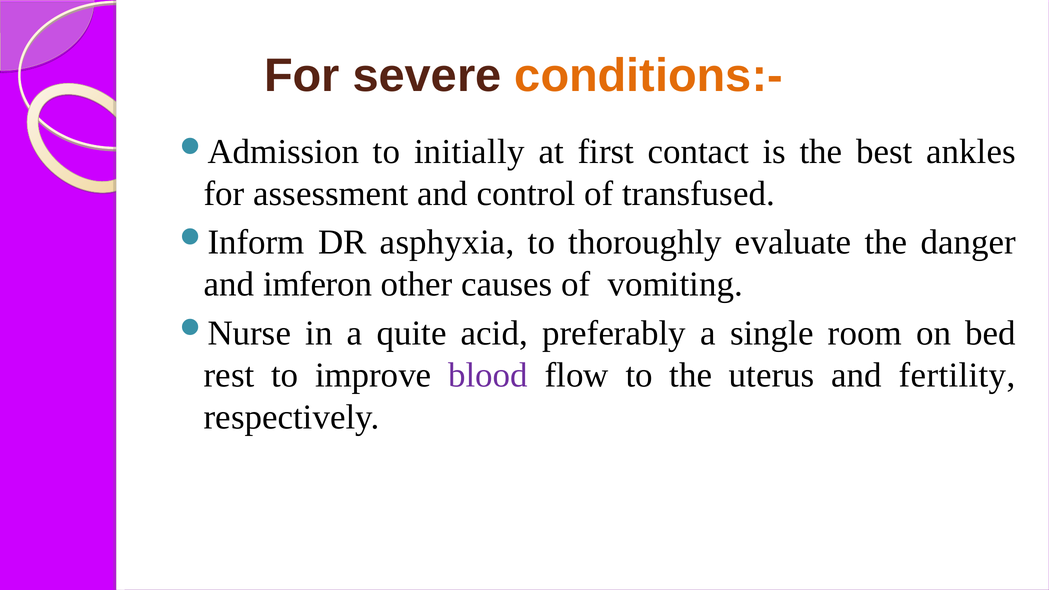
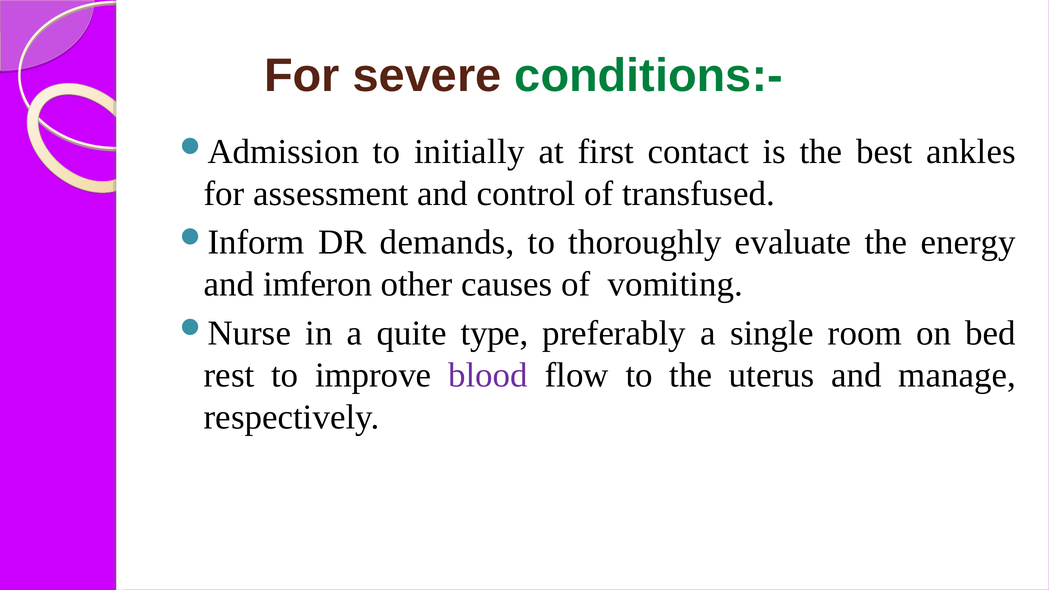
conditions:- colour: orange -> green
asphyxia: asphyxia -> demands
danger: danger -> energy
acid: acid -> type
fertility: fertility -> manage
